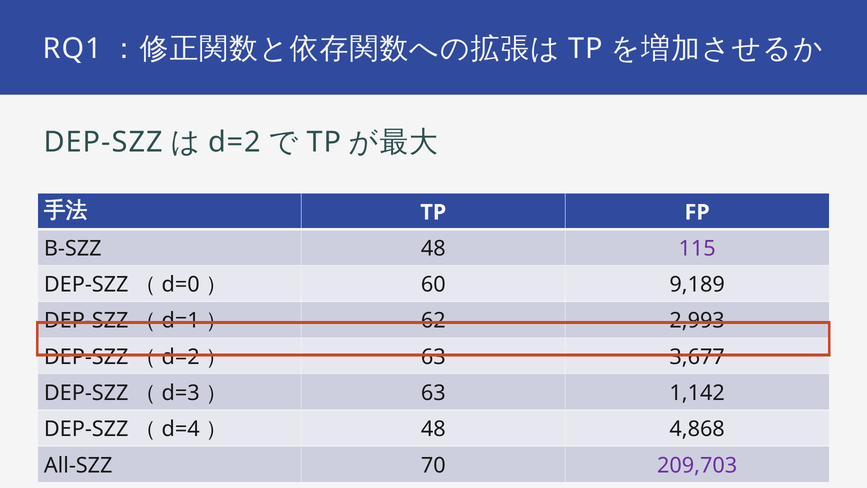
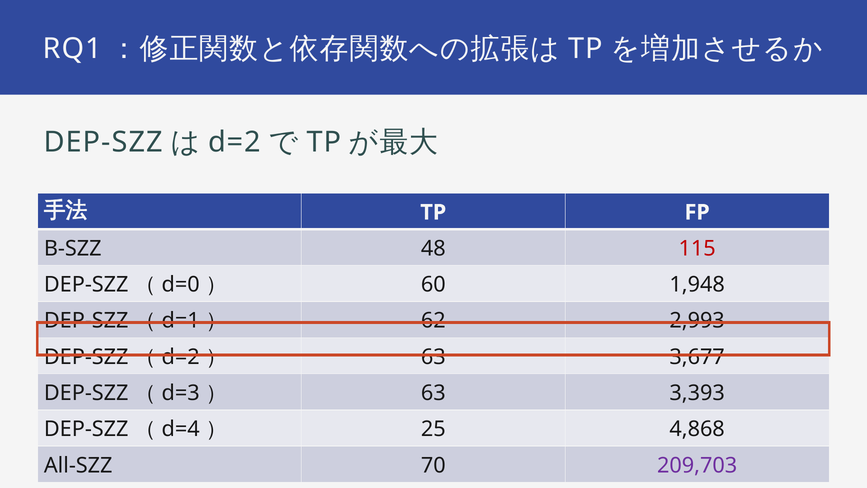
115 colour: purple -> red
9,189: 9,189 -> 1,948
1,142: 1,142 -> 3,393
48 at (433, 429): 48 -> 25
